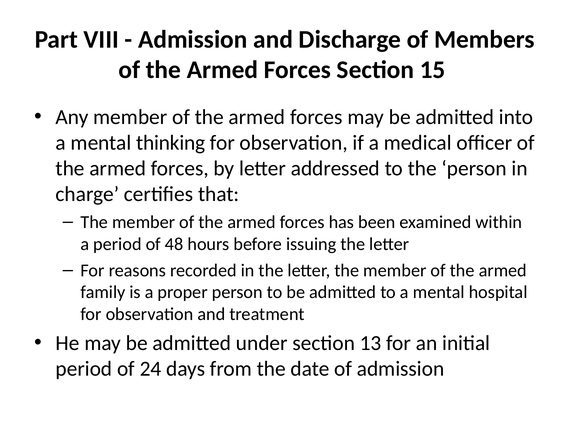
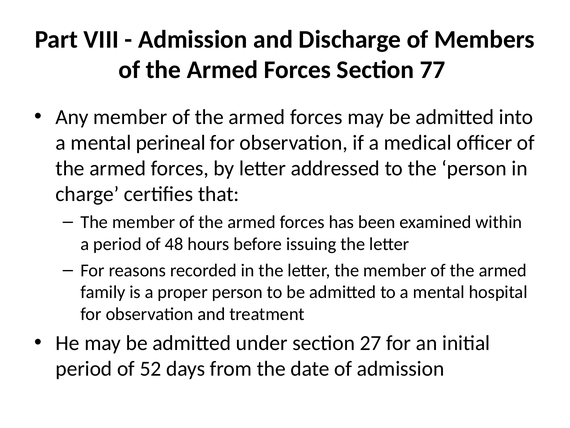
15: 15 -> 77
thinking: thinking -> perineal
13: 13 -> 27
24: 24 -> 52
